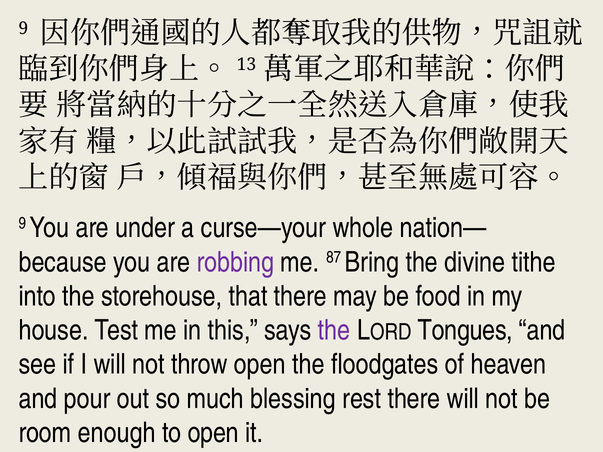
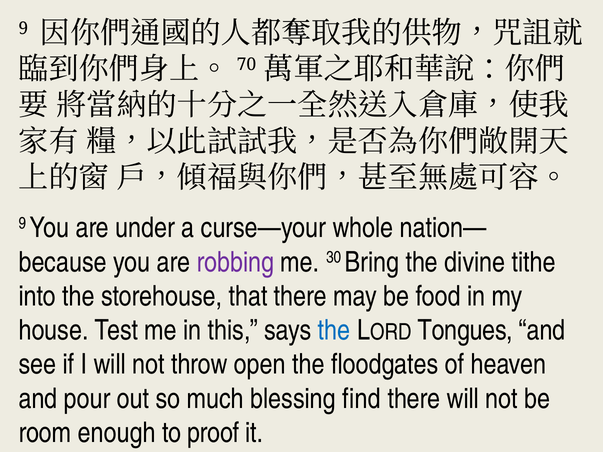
13: 13 -> 70
87: 87 -> 30
the at (334, 331) colour: purple -> blue
rest: rest -> find
to open: open -> proof
